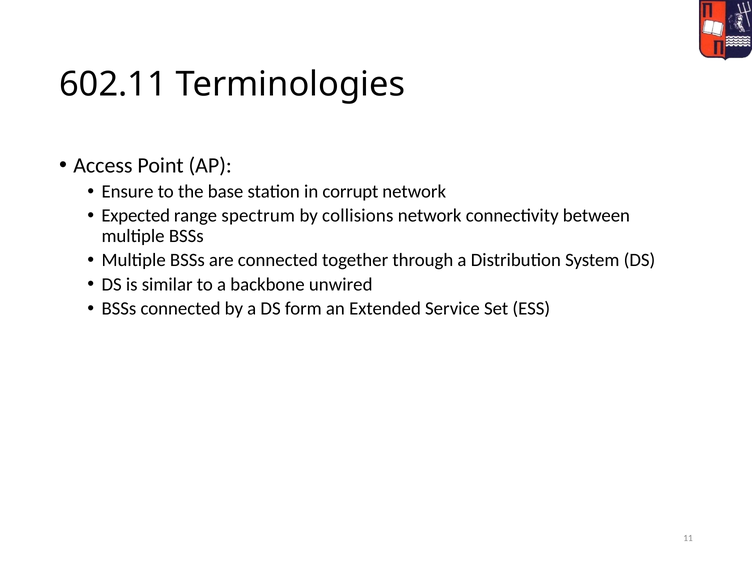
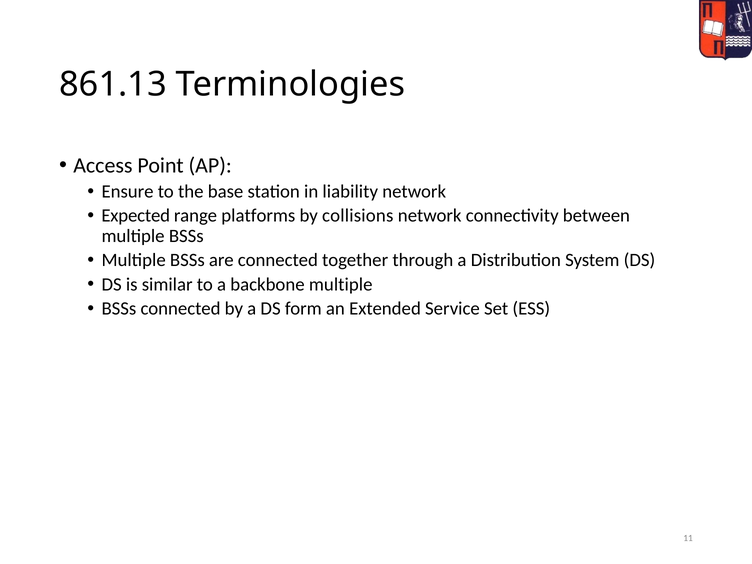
602.11: 602.11 -> 861.13
corrupt: corrupt -> liability
spectrum: spectrum -> platforms
backbone unwired: unwired -> multiple
